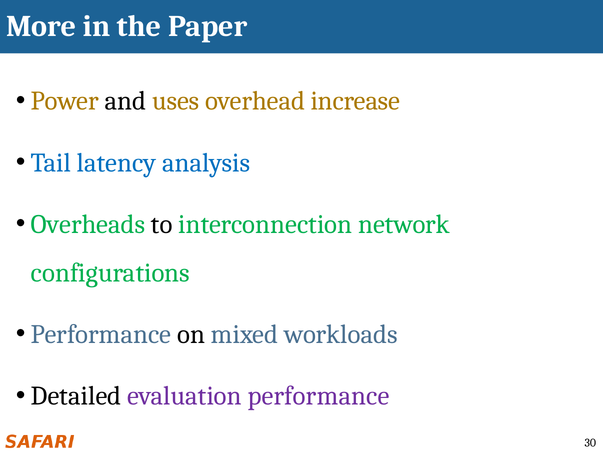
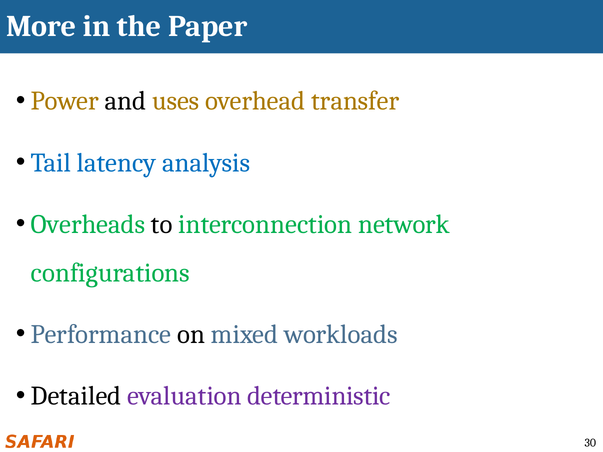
increase: increase -> transfer
evaluation performance: performance -> deterministic
